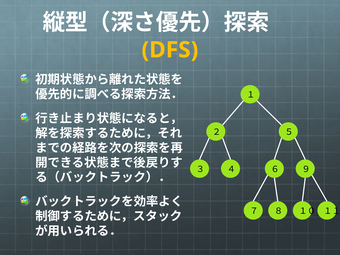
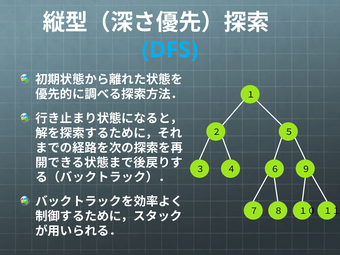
DFS colour: yellow -> light blue
